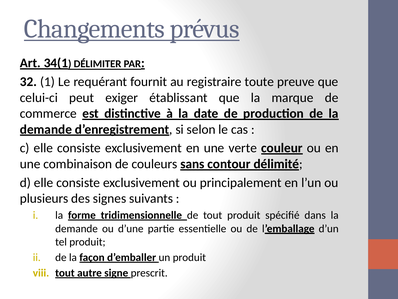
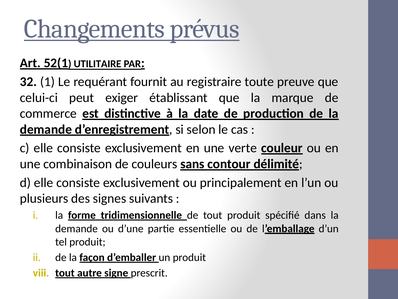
34(1: 34(1 -> 52(1
DÉLIMITER: DÉLIMITER -> UTILITAIRE
